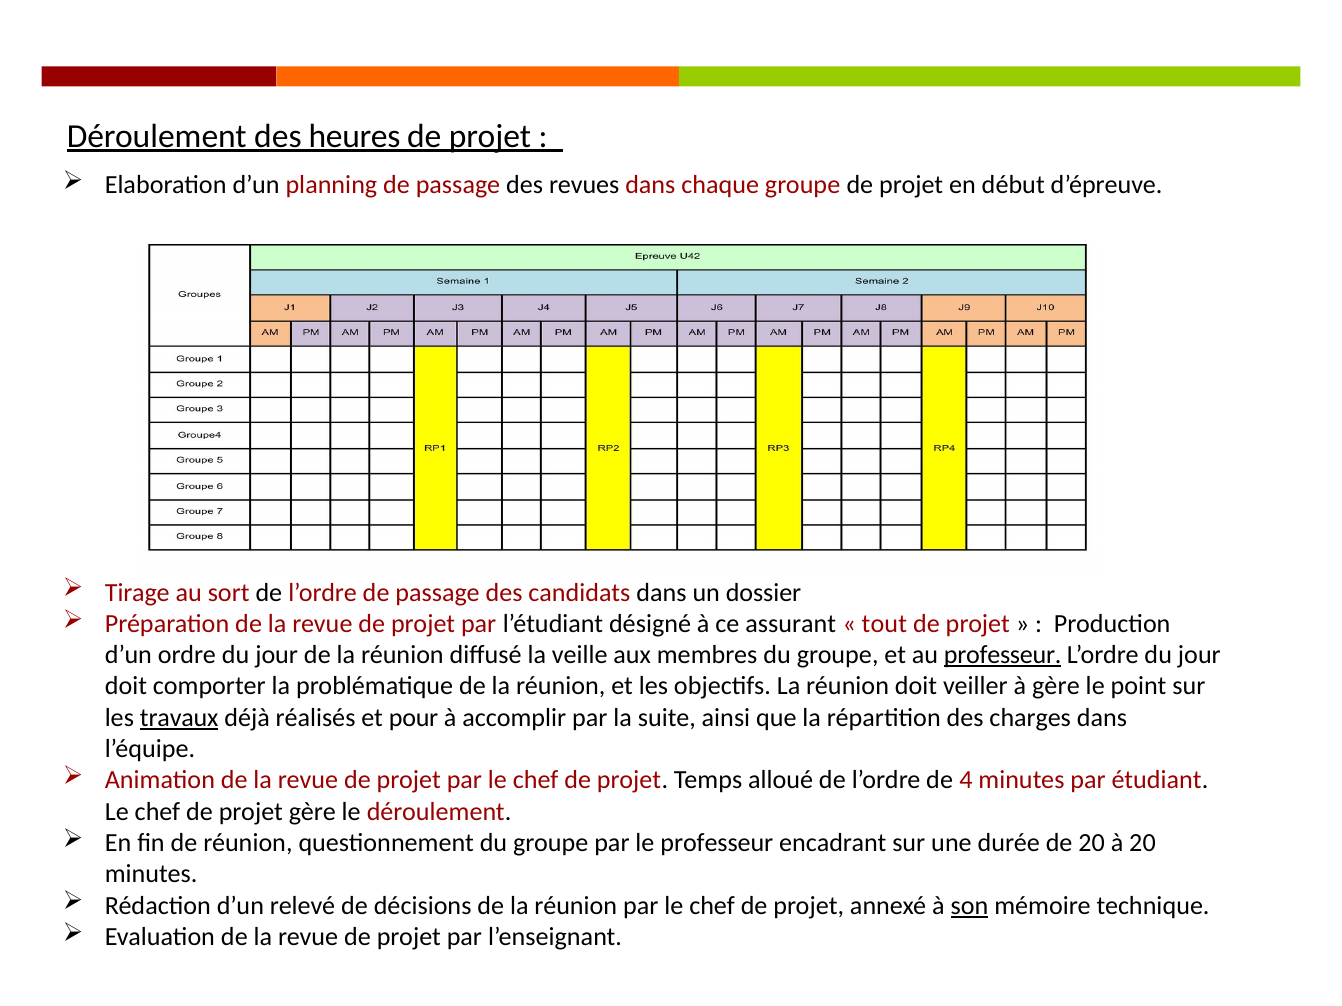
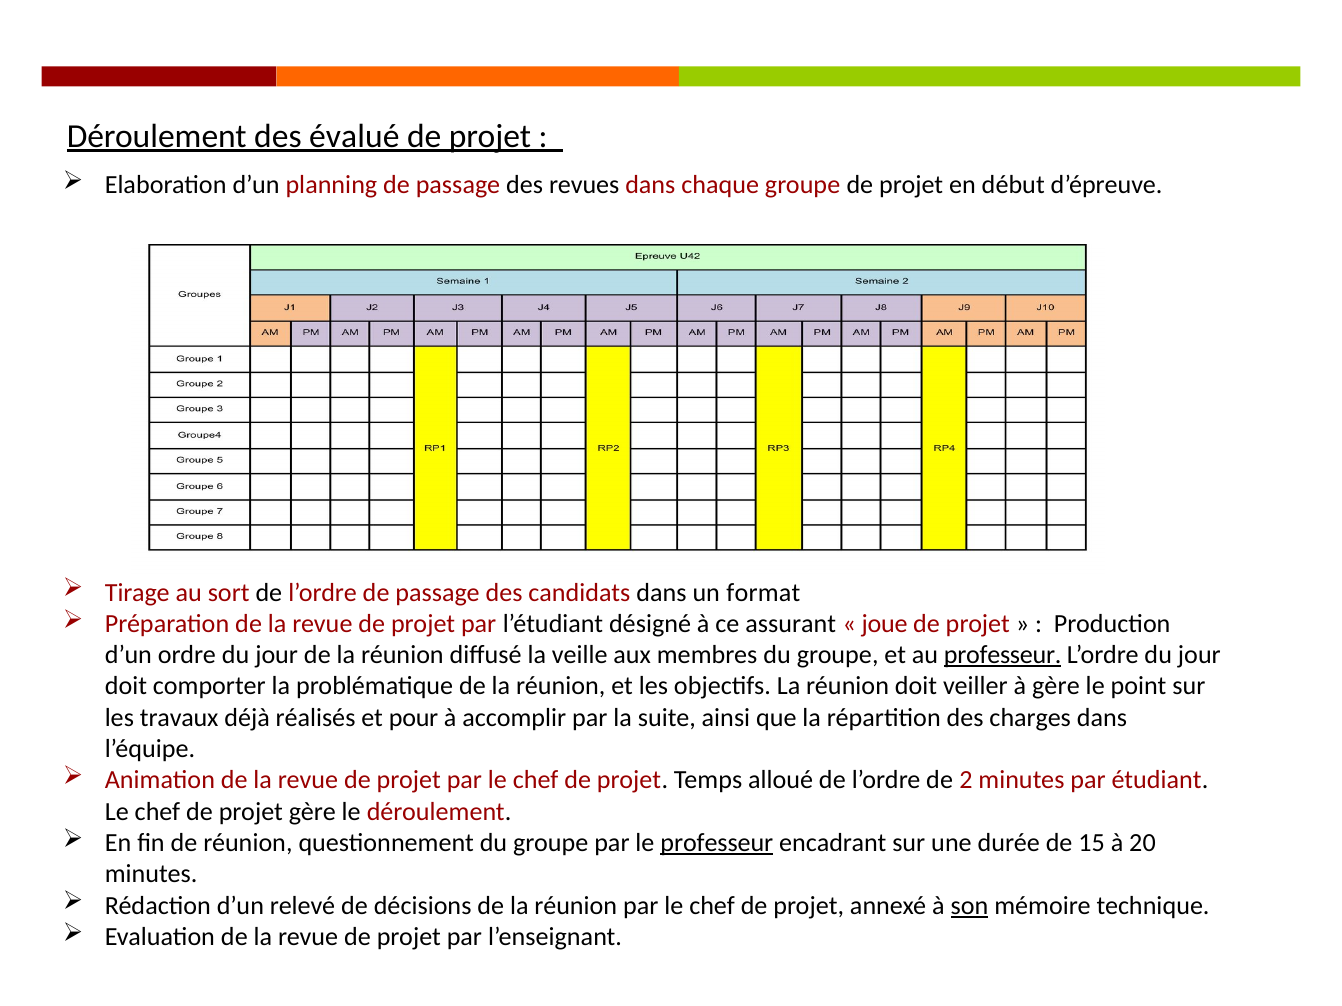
heures: heures -> évalué
dossier: dossier -> format
tout: tout -> joue
travaux underline: present -> none
4: 4 -> 2
professeur at (717, 843) underline: none -> present
de 20: 20 -> 15
